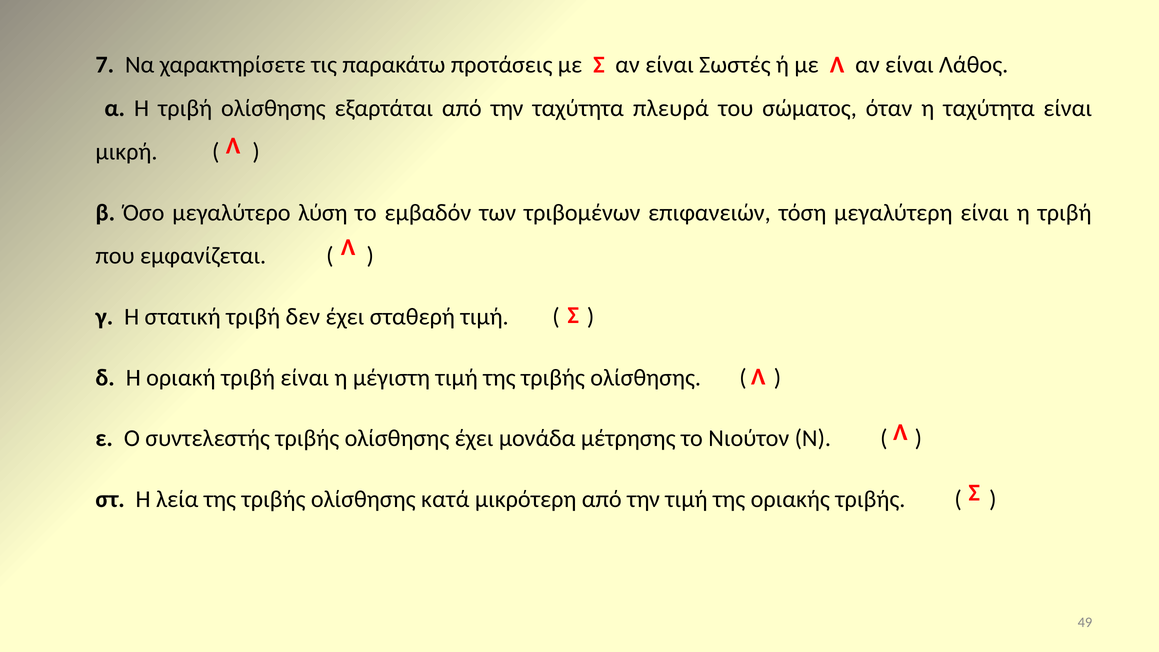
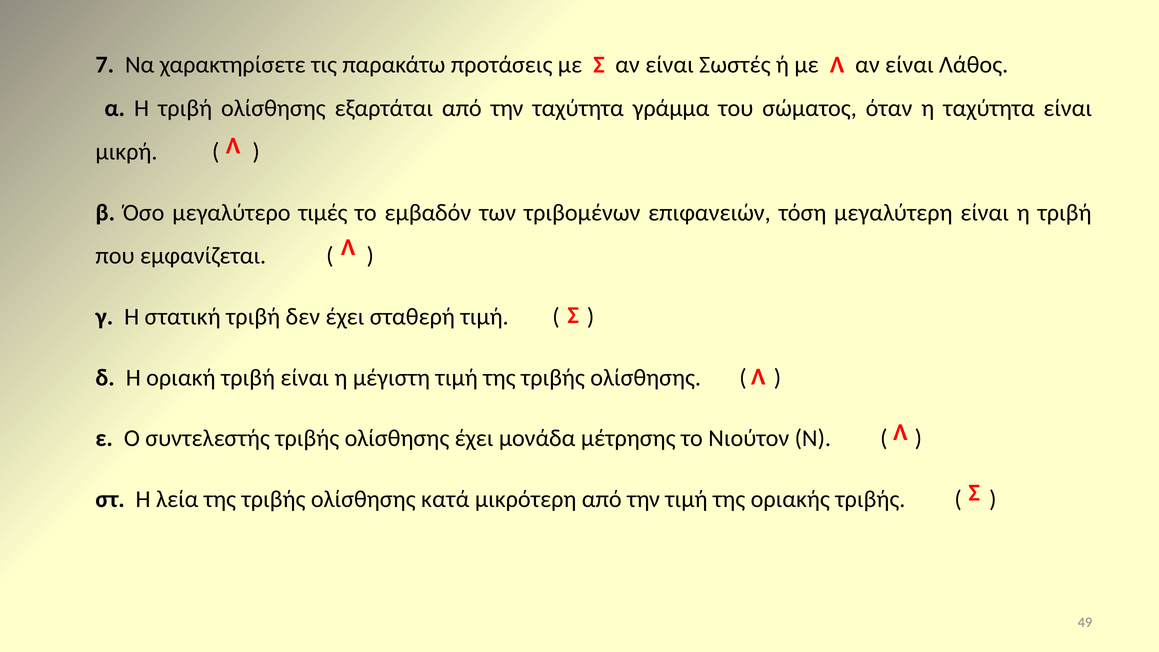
πλευρά: πλευρά -> γράμμα
λύση: λύση -> τιμές
